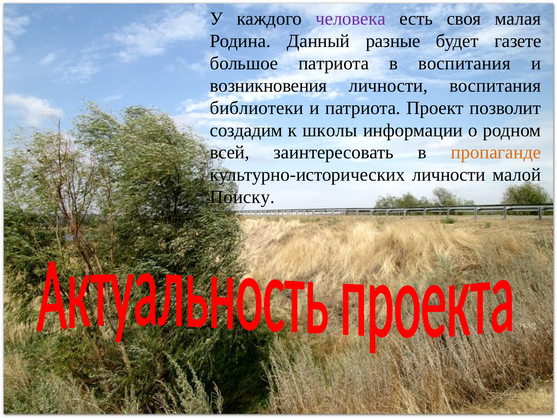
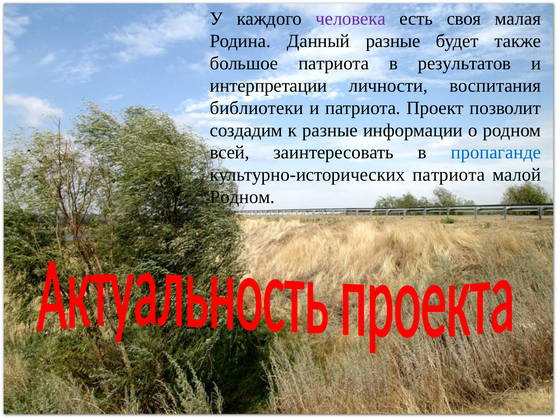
газете: газете -> также
в воспитания: воспитания -> результатов
возникновения: возникновения -> интерпретации
к школы: школы -> разные
пропаганде colour: orange -> blue
культурно-исторических личности: личности -> патриота
Поиску at (242, 197): Поиску -> Родном
